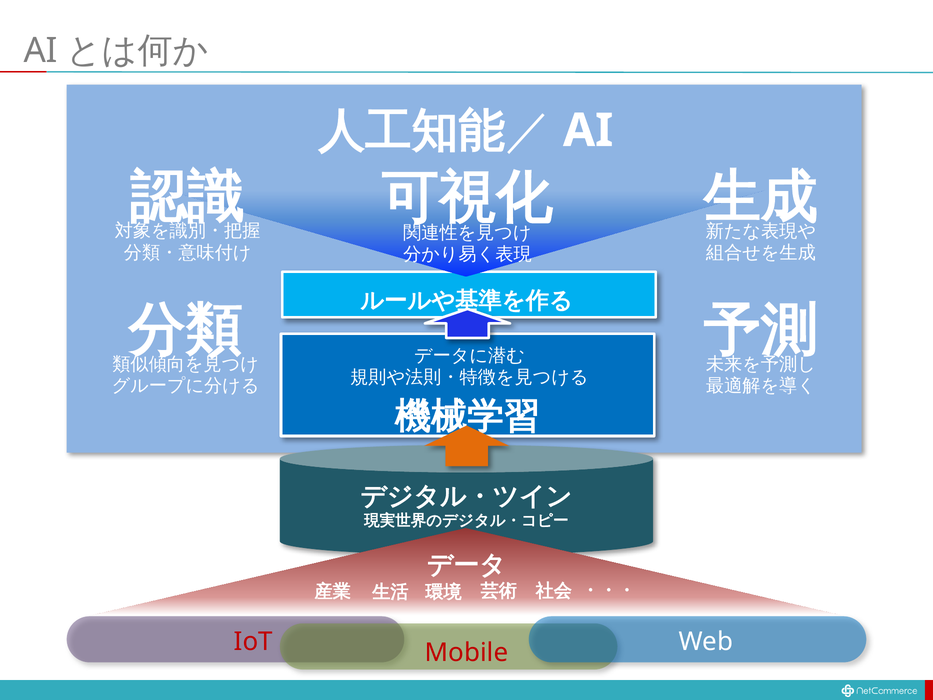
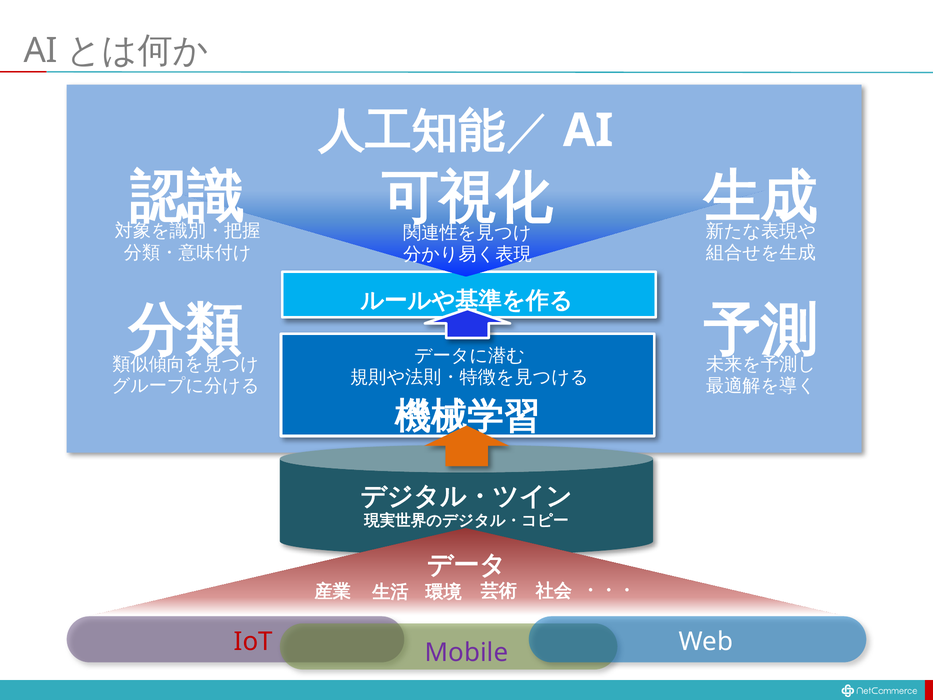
Mobile colour: red -> purple
